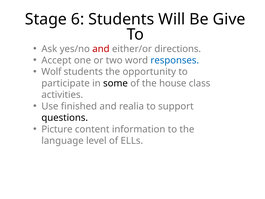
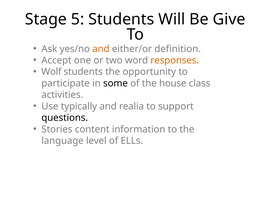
6: 6 -> 5
and at (101, 49) colour: red -> orange
directions: directions -> definition
responses colour: blue -> orange
finished: finished -> typically
Picture: Picture -> Stories
